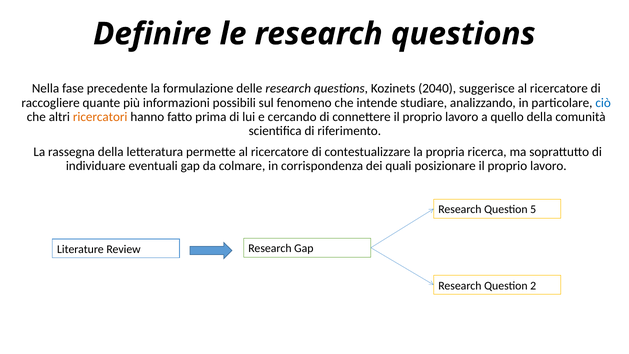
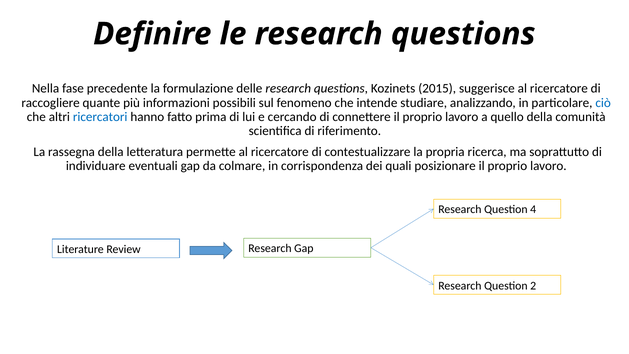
2040: 2040 -> 2015
ricercatori colour: orange -> blue
5: 5 -> 4
